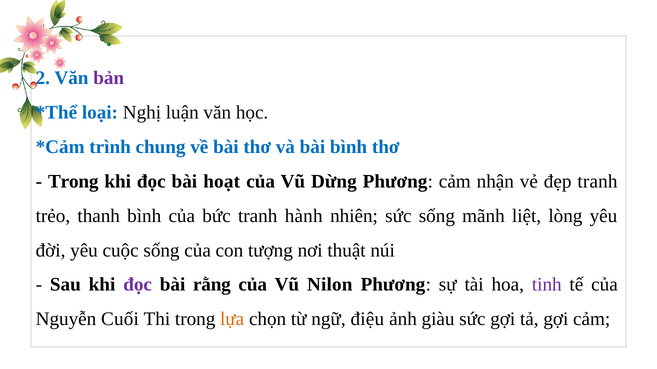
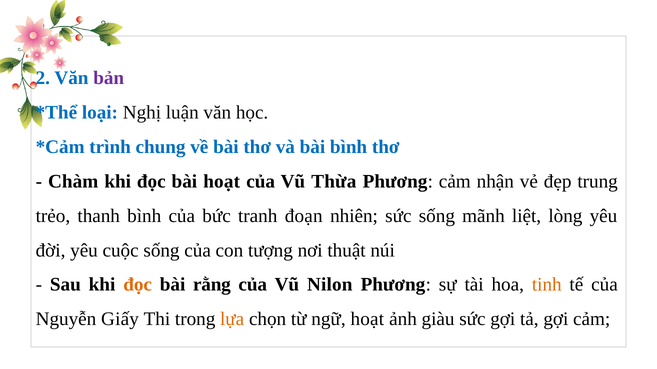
Trong at (73, 182): Trong -> Chàm
Dừng: Dừng -> Thừa
đẹp tranh: tranh -> trung
hành: hành -> đoạn
đọc at (138, 285) colour: purple -> orange
tinh colour: purple -> orange
Cuối: Cuối -> Giấy
ngữ điệu: điệu -> hoạt
